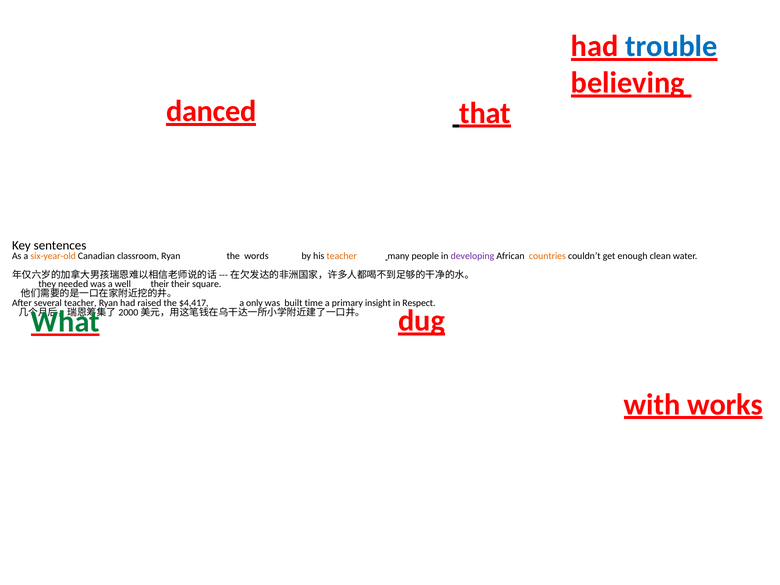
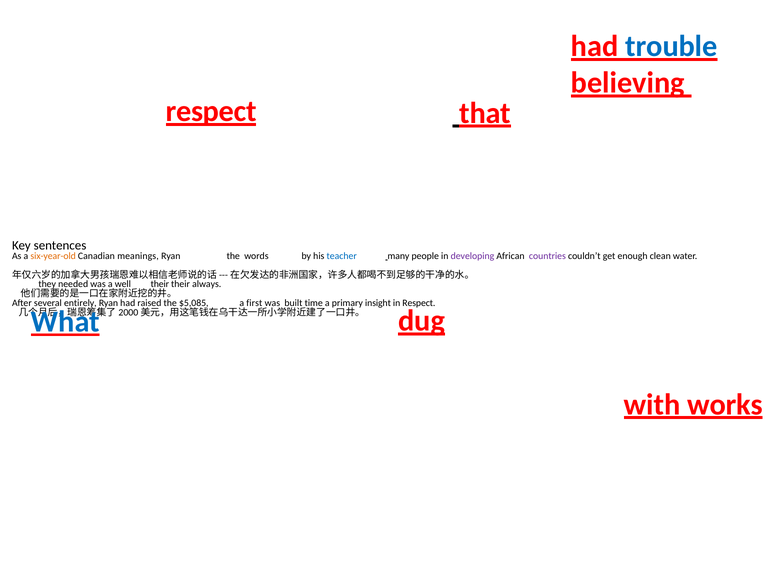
danced at (211, 111): danced -> respect
classroom: classroom -> meanings
teacher at (342, 256) colour: orange -> blue
countries colour: orange -> purple
square: square -> always
several teacher: teacher -> entirely
$4,417: $4,417 -> $5,085
only: only -> first
What colour: green -> blue
